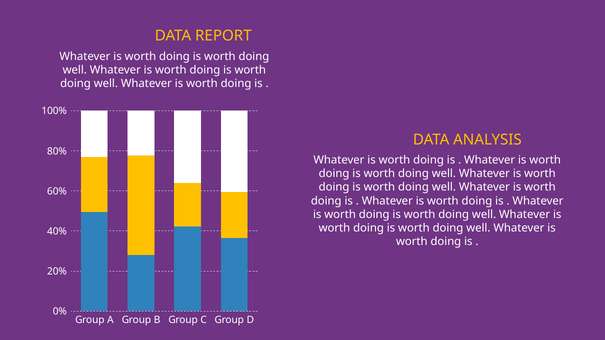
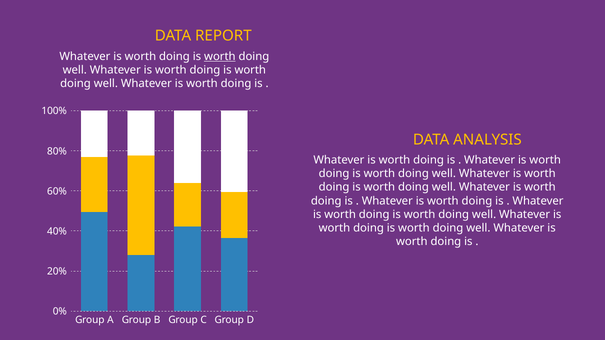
worth at (220, 56) underline: none -> present
